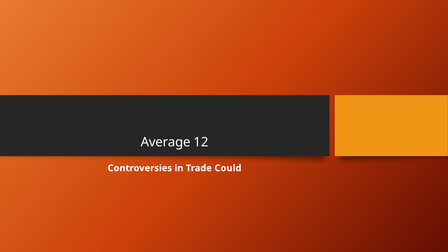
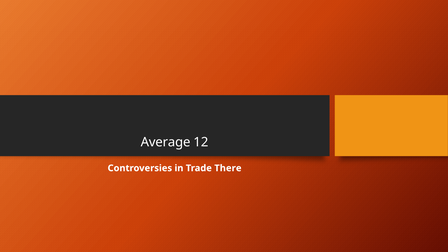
Could: Could -> There
